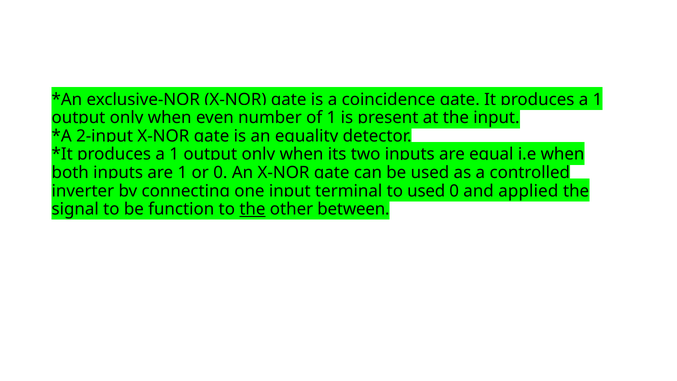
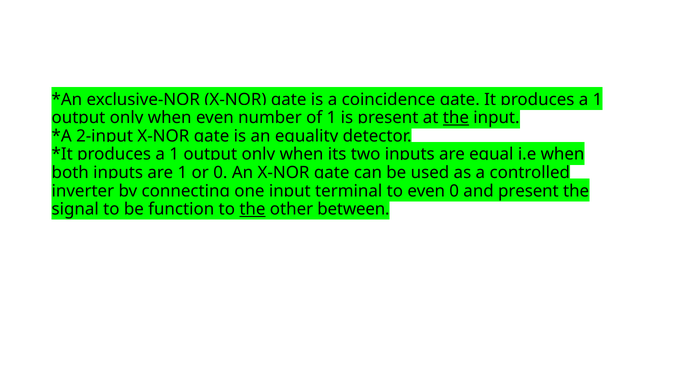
the at (456, 118) underline: none -> present
to used: used -> even
and applied: applied -> present
